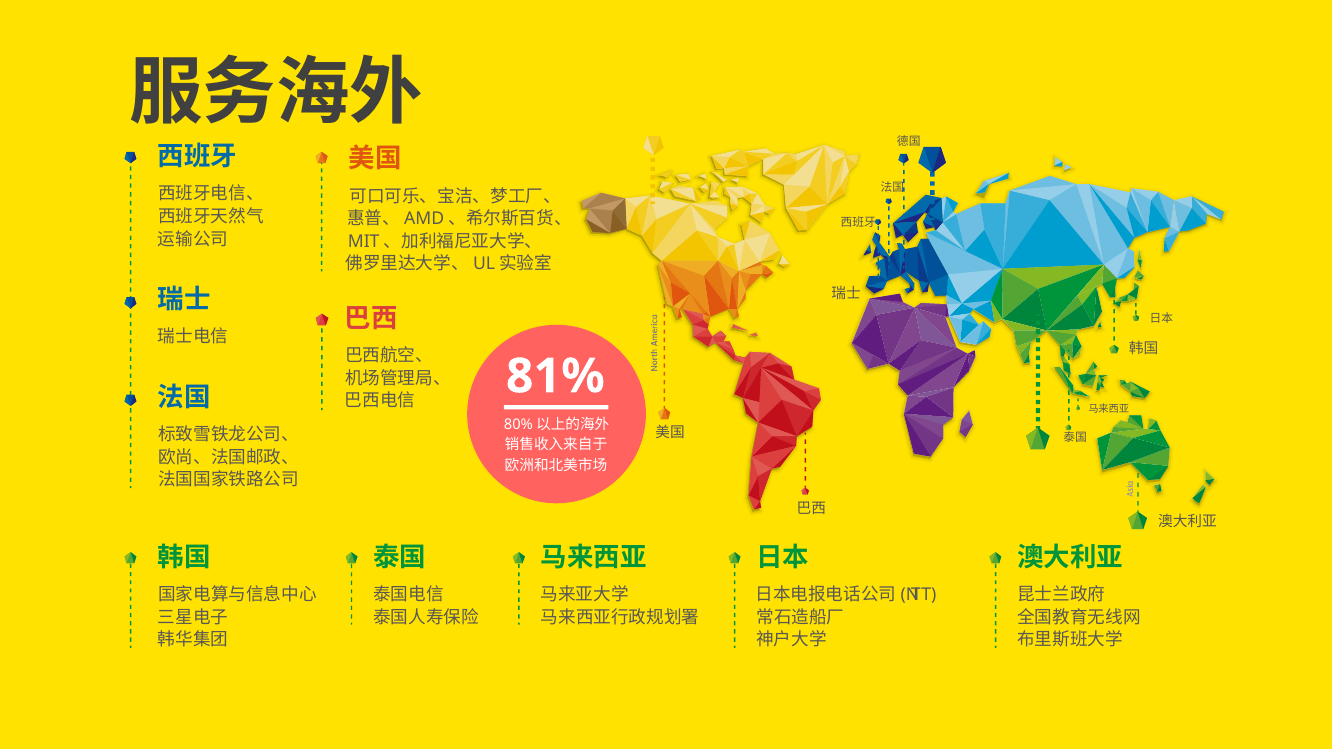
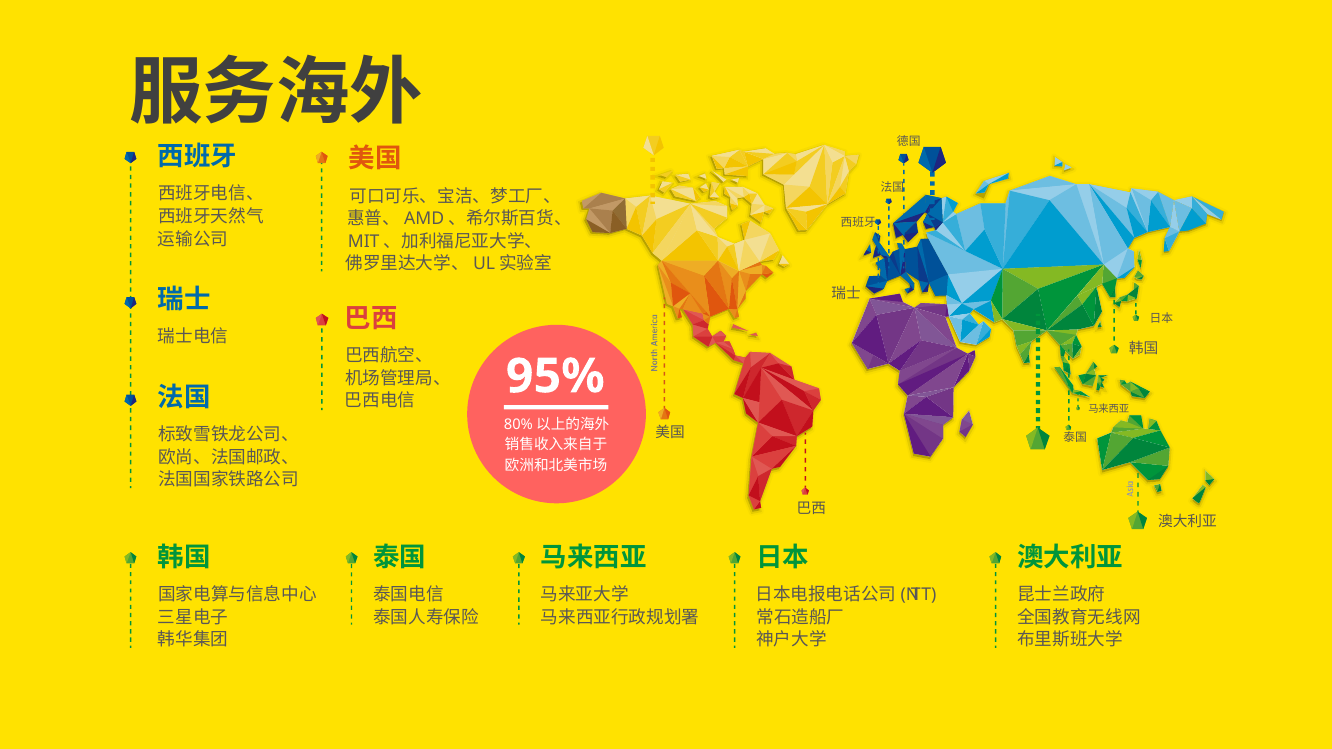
81%: 81% -> 95%
